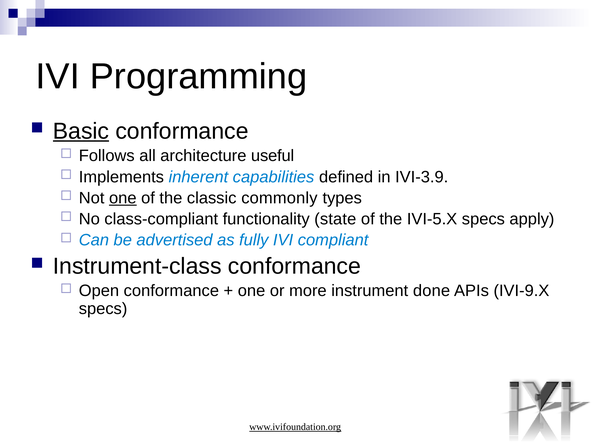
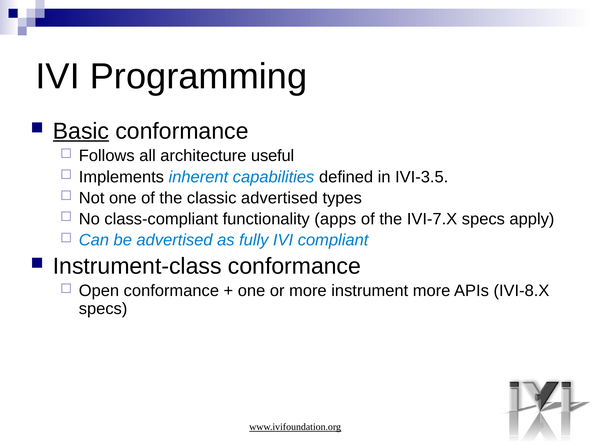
IVI-3.9: IVI-3.9 -> IVI-3.5
one at (123, 198) underline: present -> none
classic commonly: commonly -> advertised
state: state -> apps
IVI-5.X: IVI-5.X -> IVI-7.X
instrument done: done -> more
IVI-9.X: IVI-9.X -> IVI-8.X
